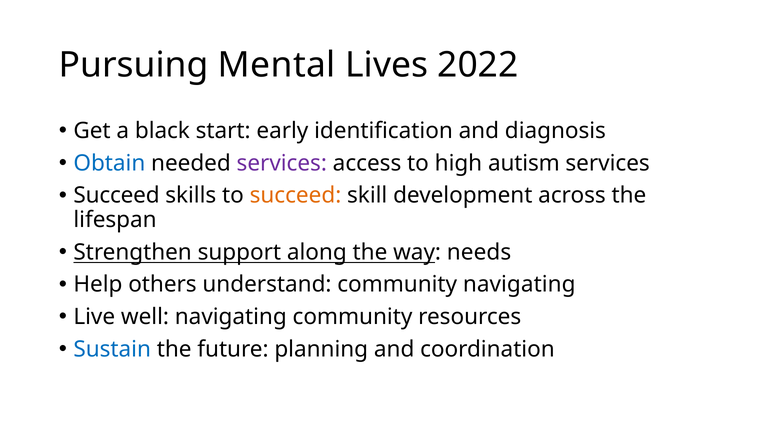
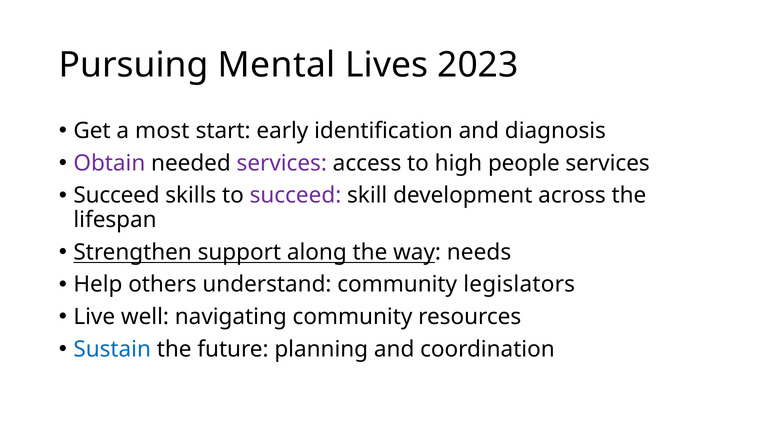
2022: 2022 -> 2023
black: black -> most
Obtain colour: blue -> purple
autism: autism -> people
succeed at (295, 195) colour: orange -> purple
community navigating: navigating -> legislators
